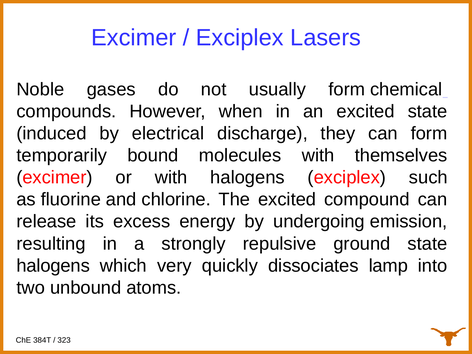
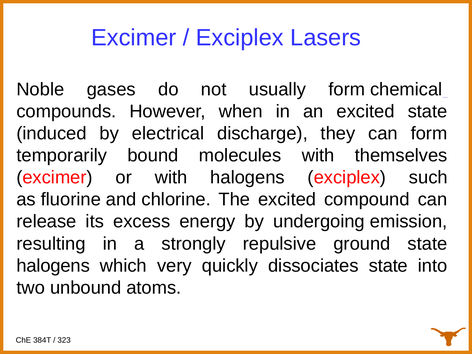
dissociates lamp: lamp -> state
